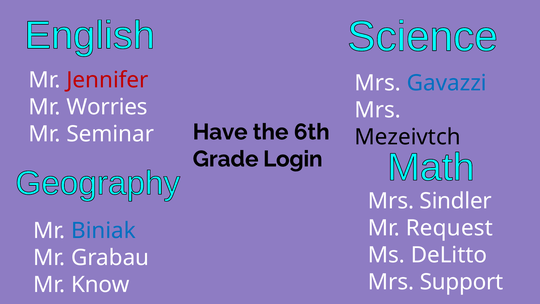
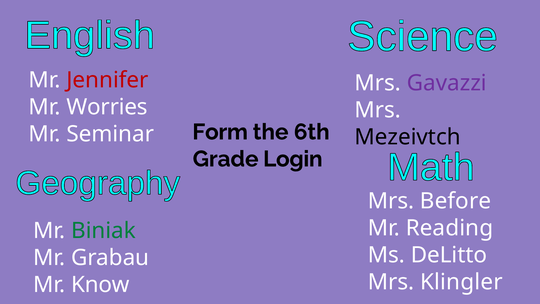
Gavazzi colour: blue -> purple
Have: Have -> Form
Sindler: Sindler -> Before
Request: Request -> Reading
Biniak colour: blue -> green
Support: Support -> Klingler
